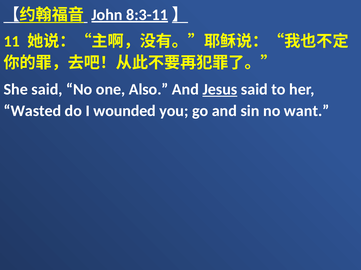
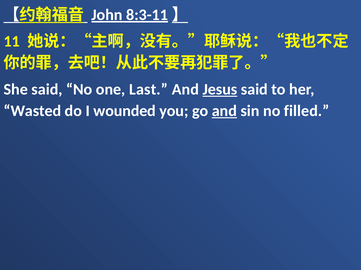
Also: Also -> Last
and at (224, 111) underline: none -> present
want: want -> filled
